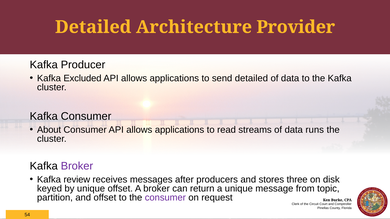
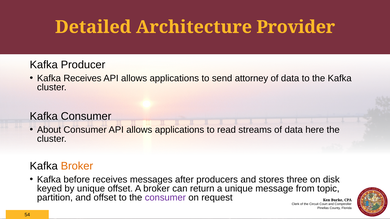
Kafka Excluded: Excluded -> Receives
send detailed: detailed -> attorney
runs: runs -> here
Broker at (77, 166) colour: purple -> orange
review: review -> before
